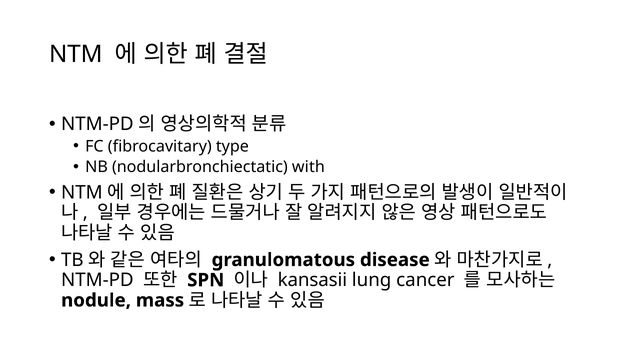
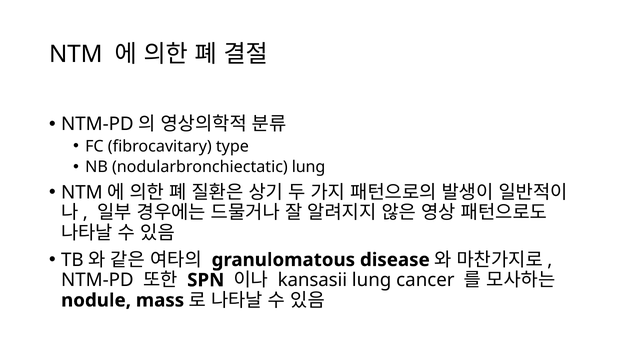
nodularbronchiectatic with: with -> lung
